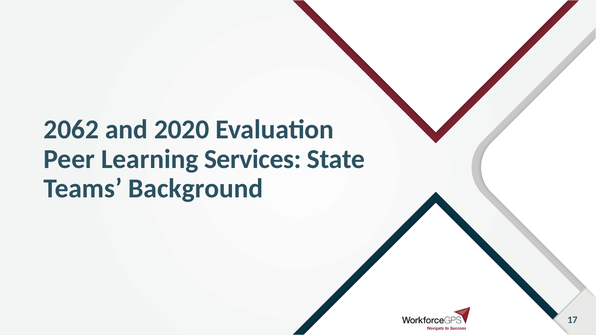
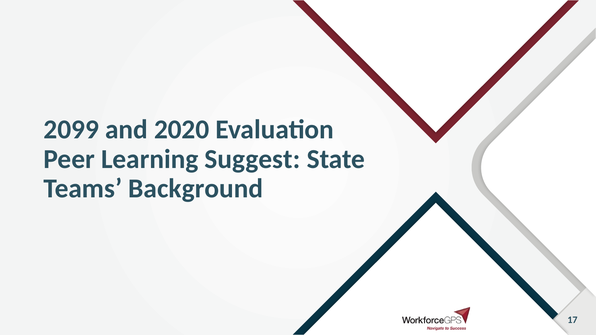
2062: 2062 -> 2099
Services: Services -> Suggest
